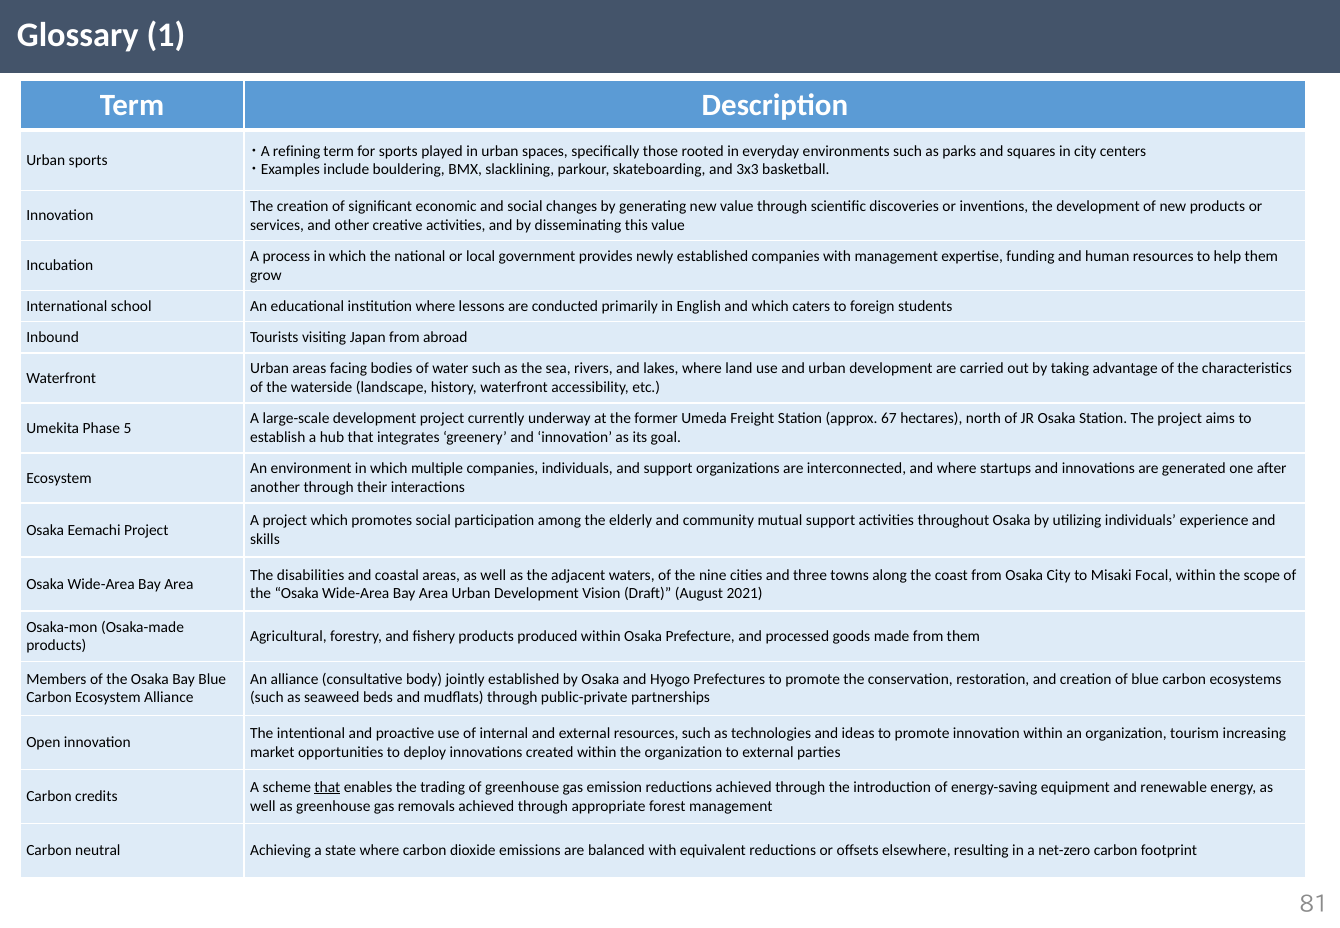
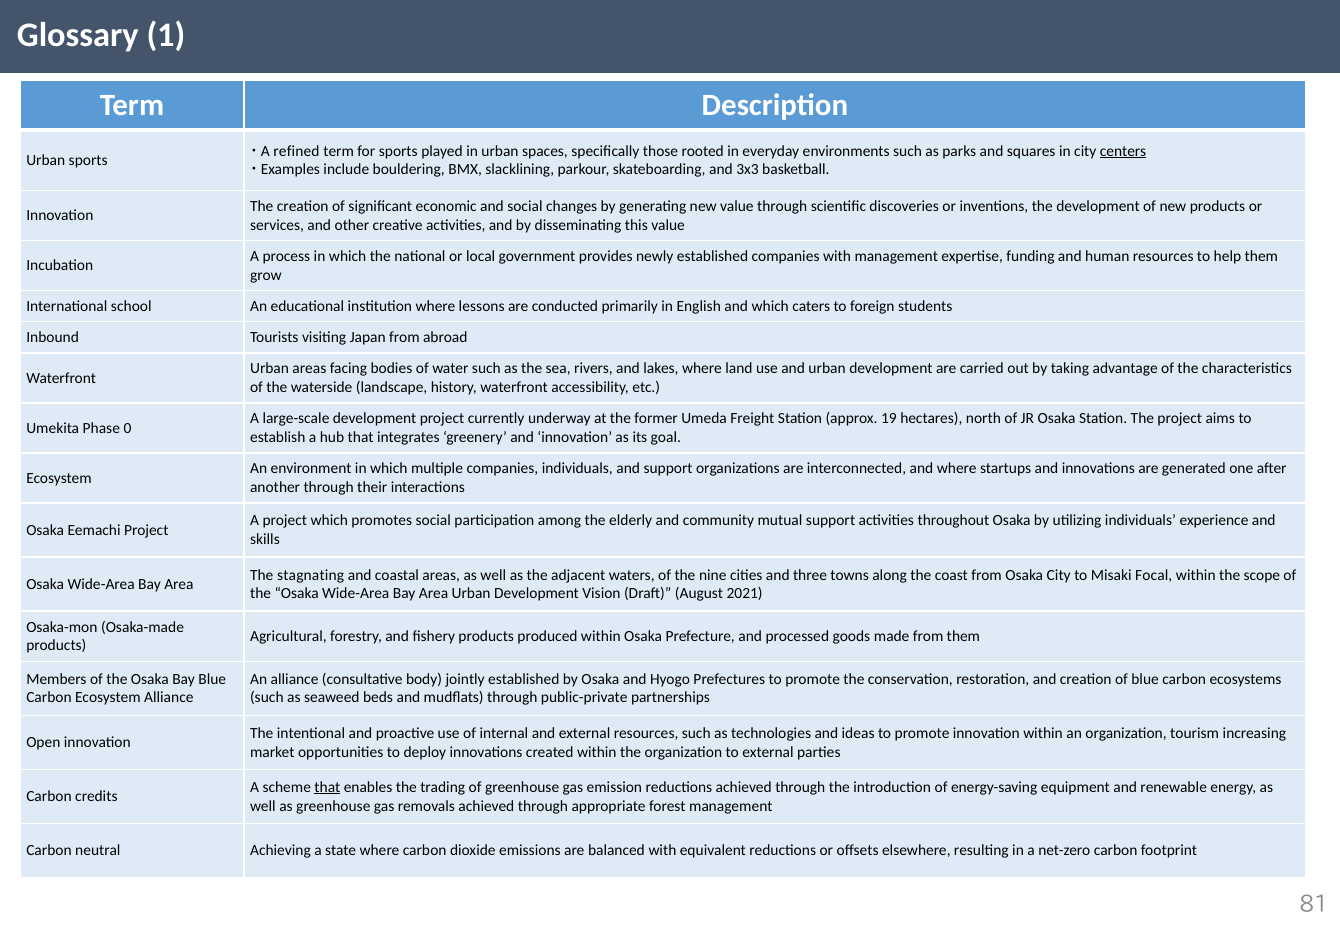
refining: refining -> refined
centers underline: none -> present
67: 67 -> 19
5: 5 -> 0
disabilities: disabilities -> stagnating
